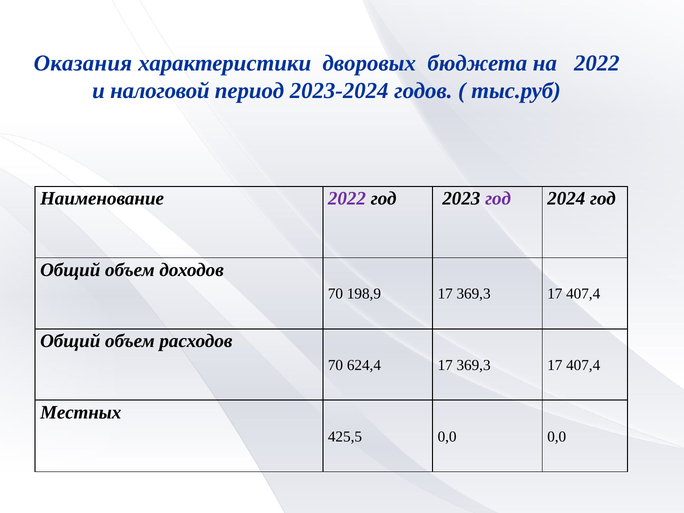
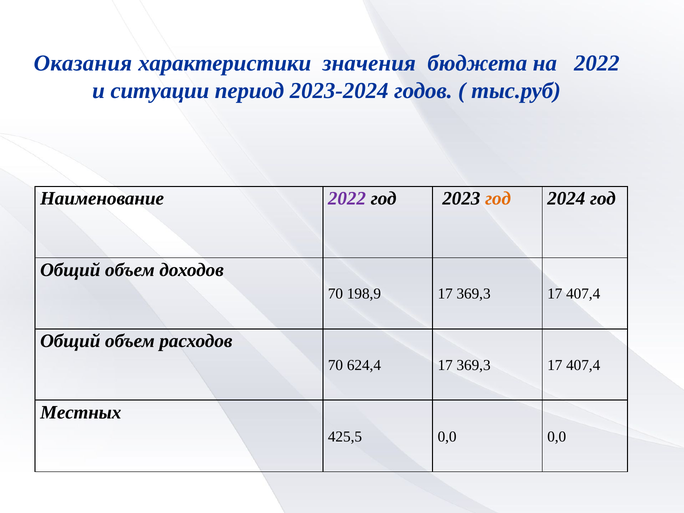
дворовых: дворовых -> значения
налоговой: налоговой -> ситуации
год at (498, 199) colour: purple -> orange
